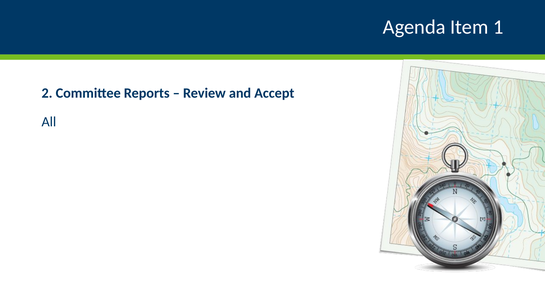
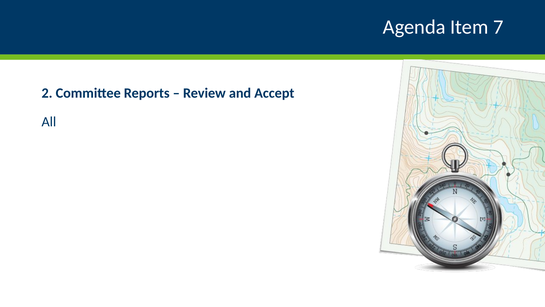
1: 1 -> 7
